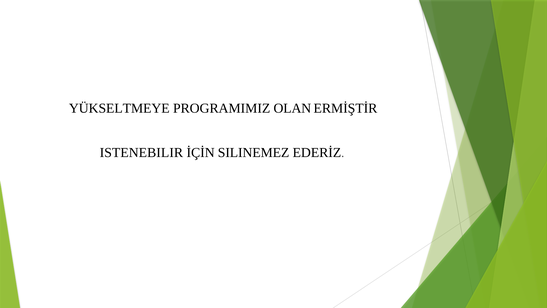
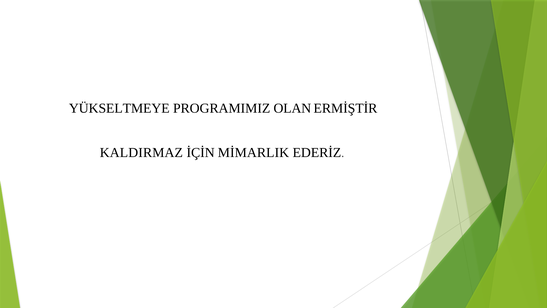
ISTENEBILIR: ISTENEBILIR -> KALDIRMAZ
SILINEMEZ: SILINEMEZ -> MİMARLIK
